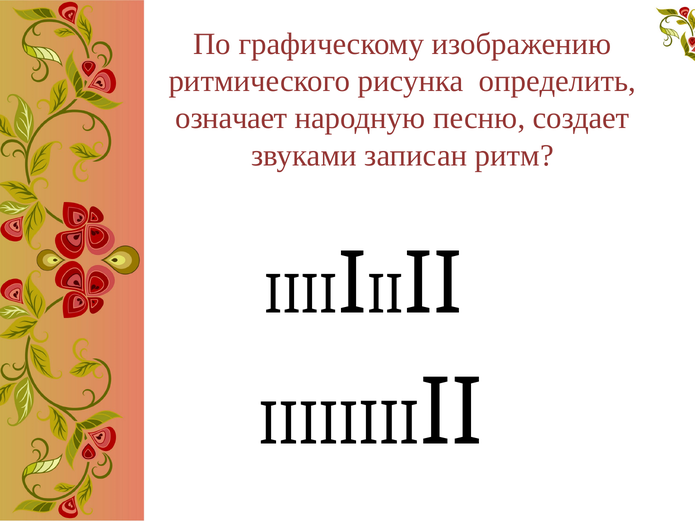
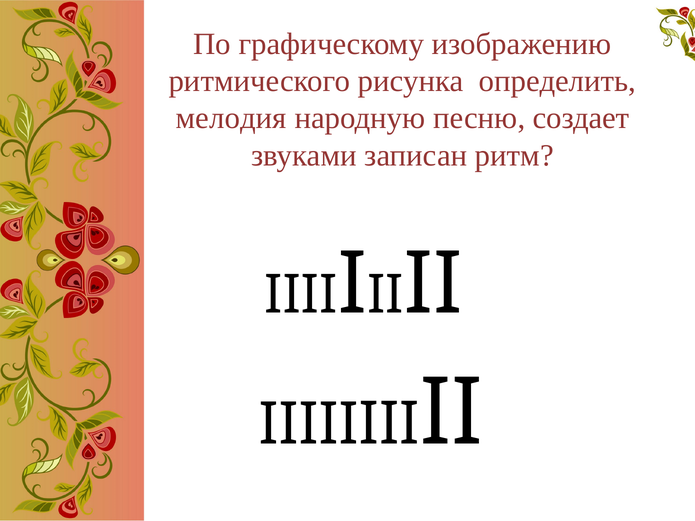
означает: означает -> мелодия
